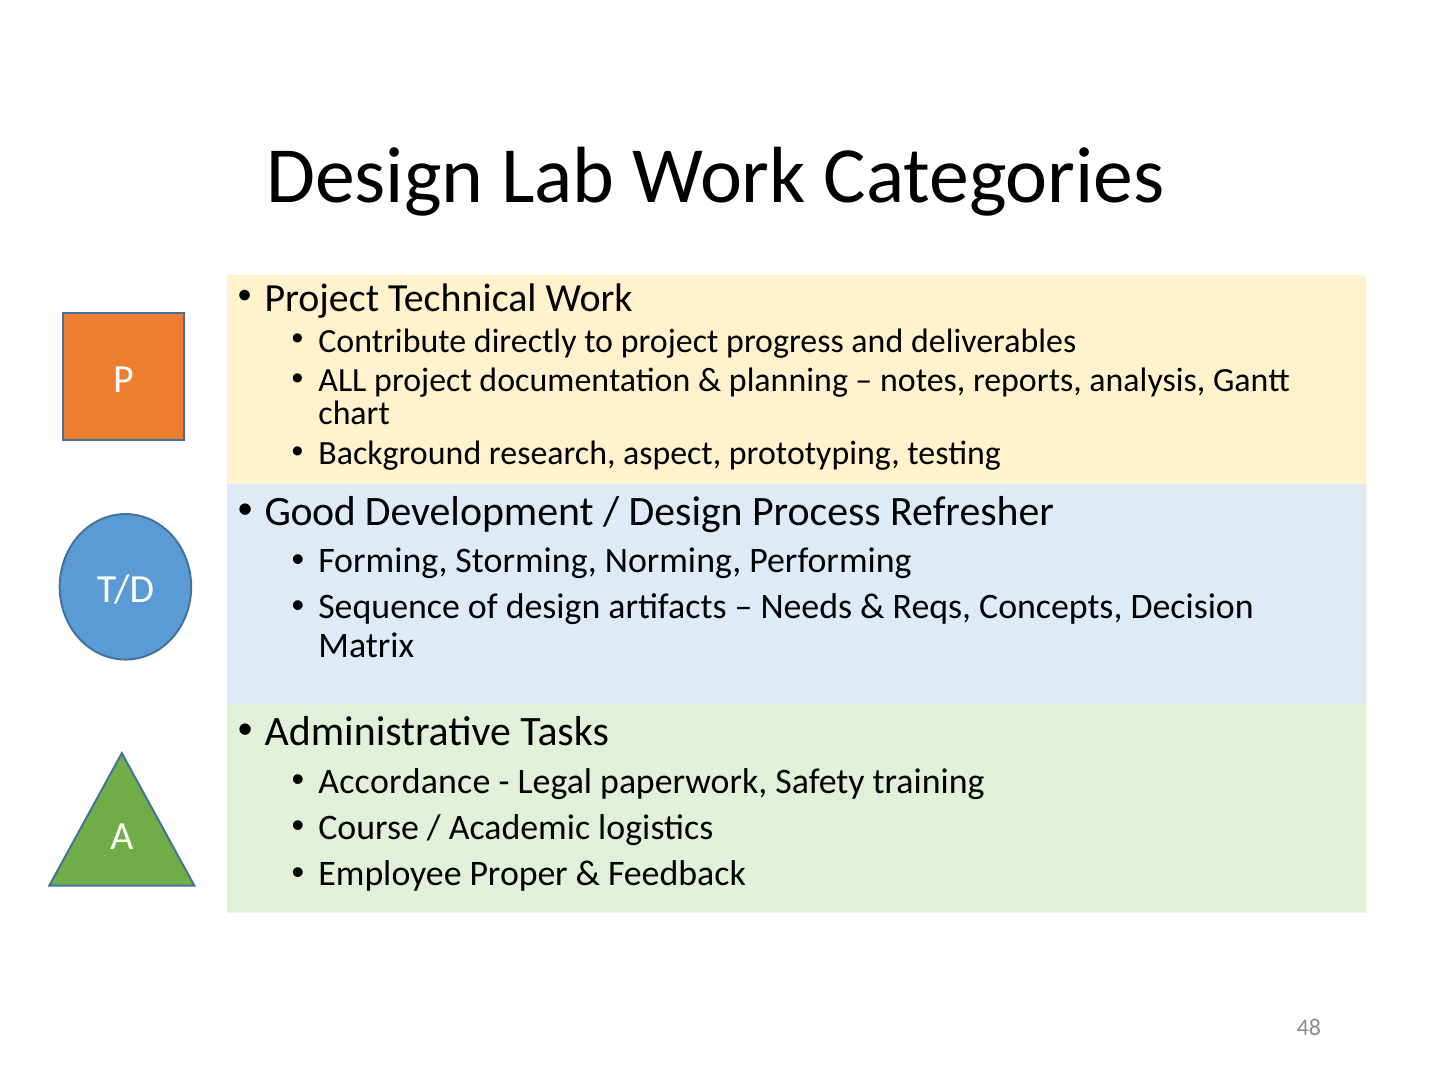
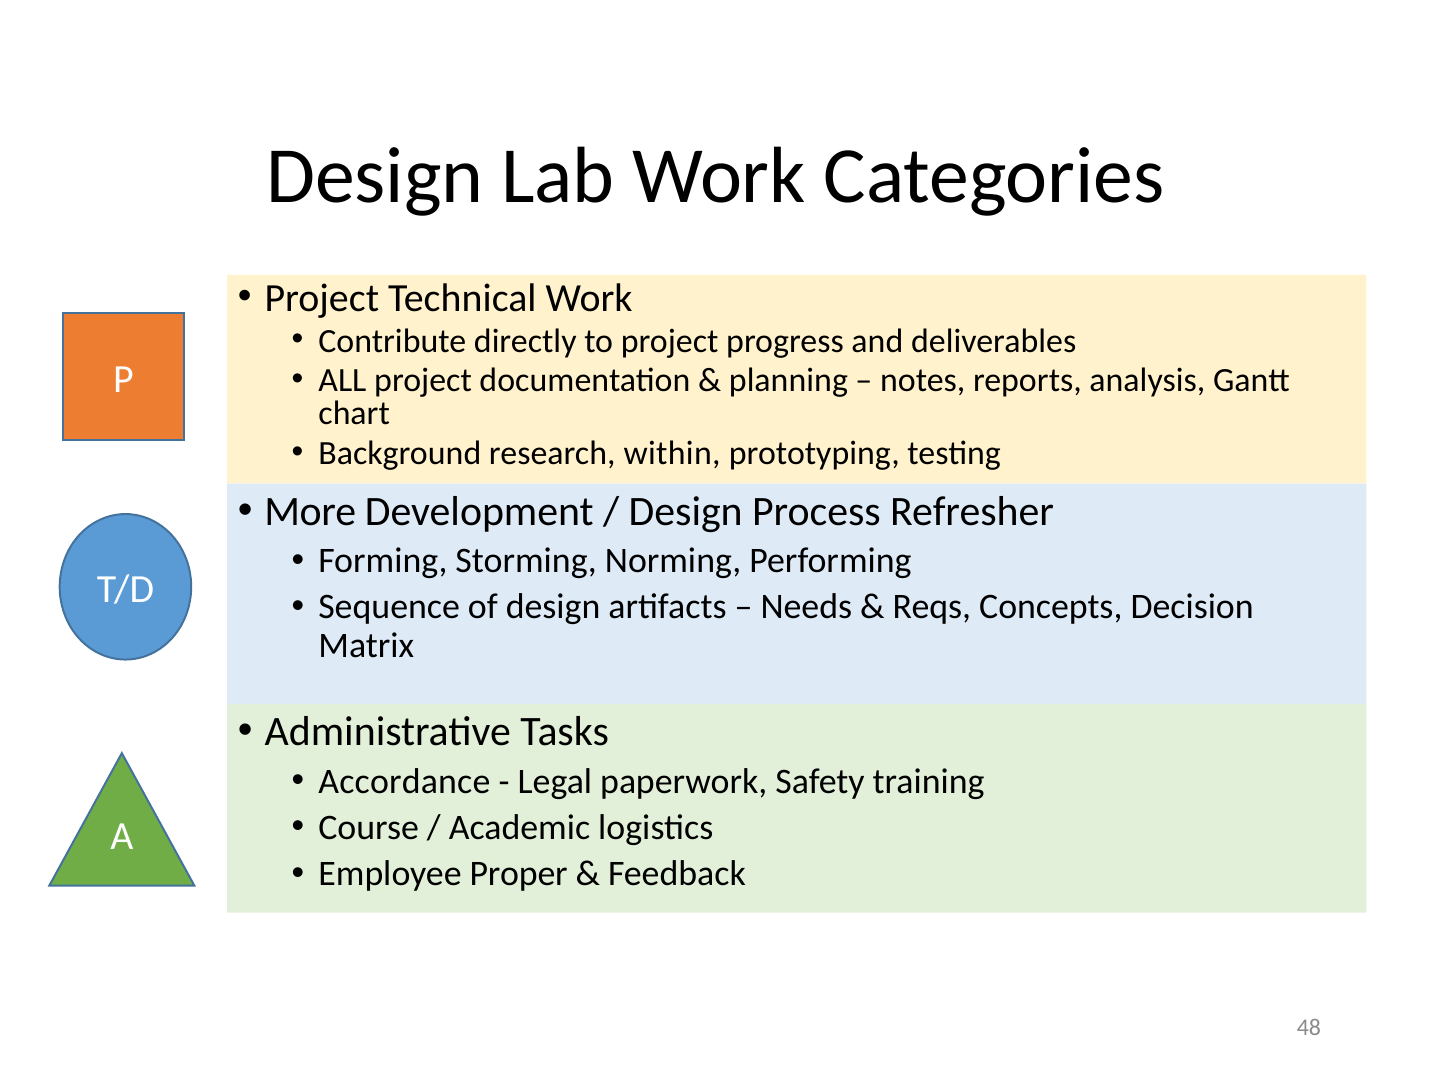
aspect: aspect -> within
Good: Good -> More
